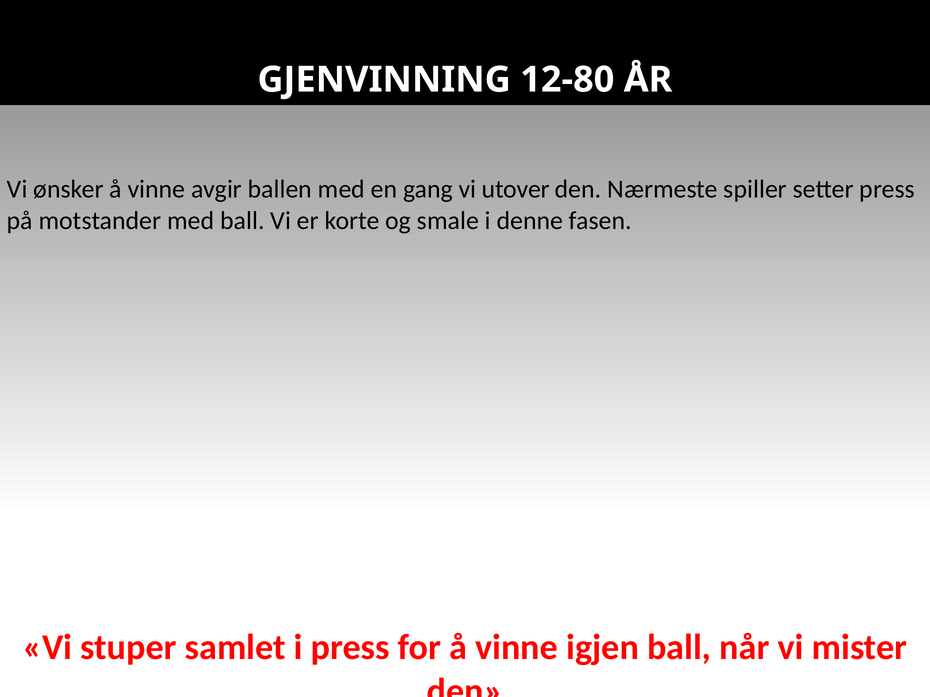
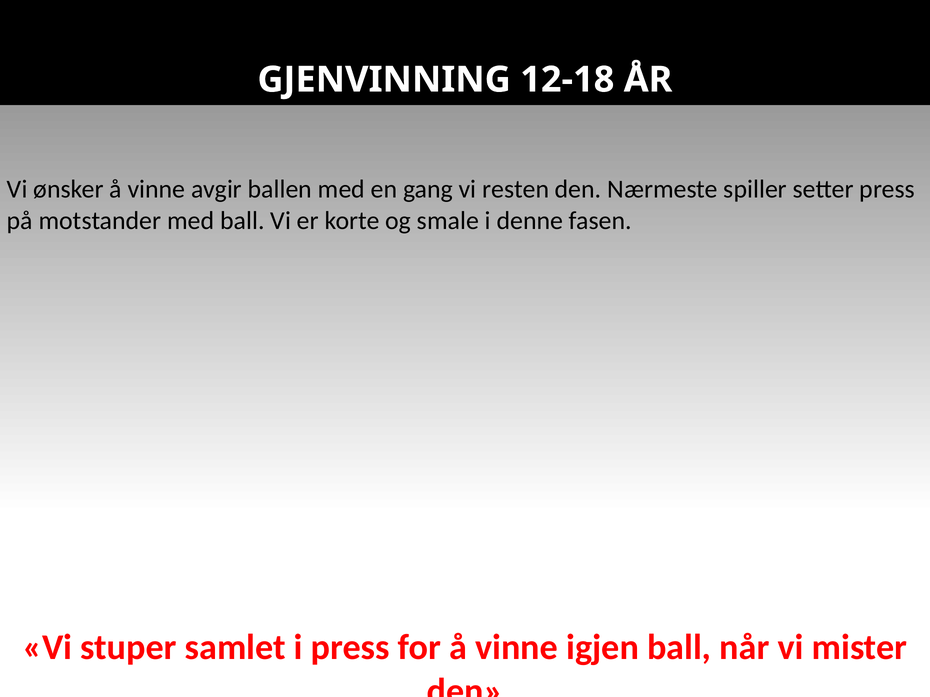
12-80: 12-80 -> 12-18
utover: utover -> resten
